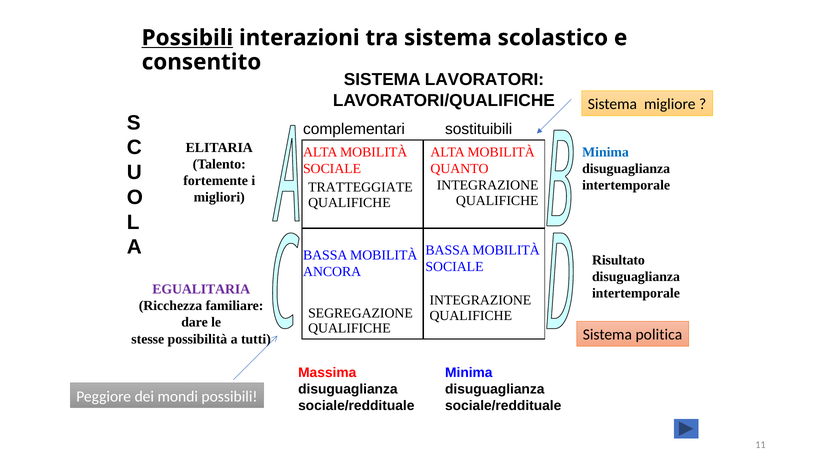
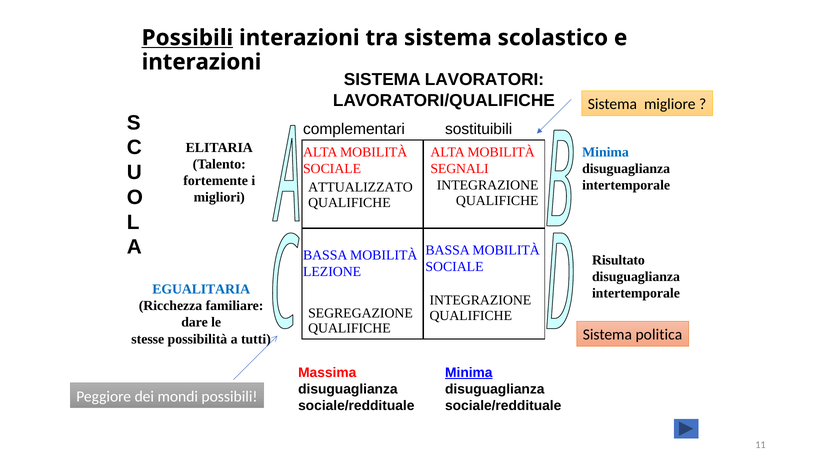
consentito at (201, 62): consentito -> interazioni
QUANTO: QUANTO -> SEGNALI
TRATTEGGIATE: TRATTEGGIATE -> ATTUALIZZATO
ANCORA: ANCORA -> LEZIONE
EGUALITARIA colour: purple -> blue
Minima at (469, 373) underline: none -> present
